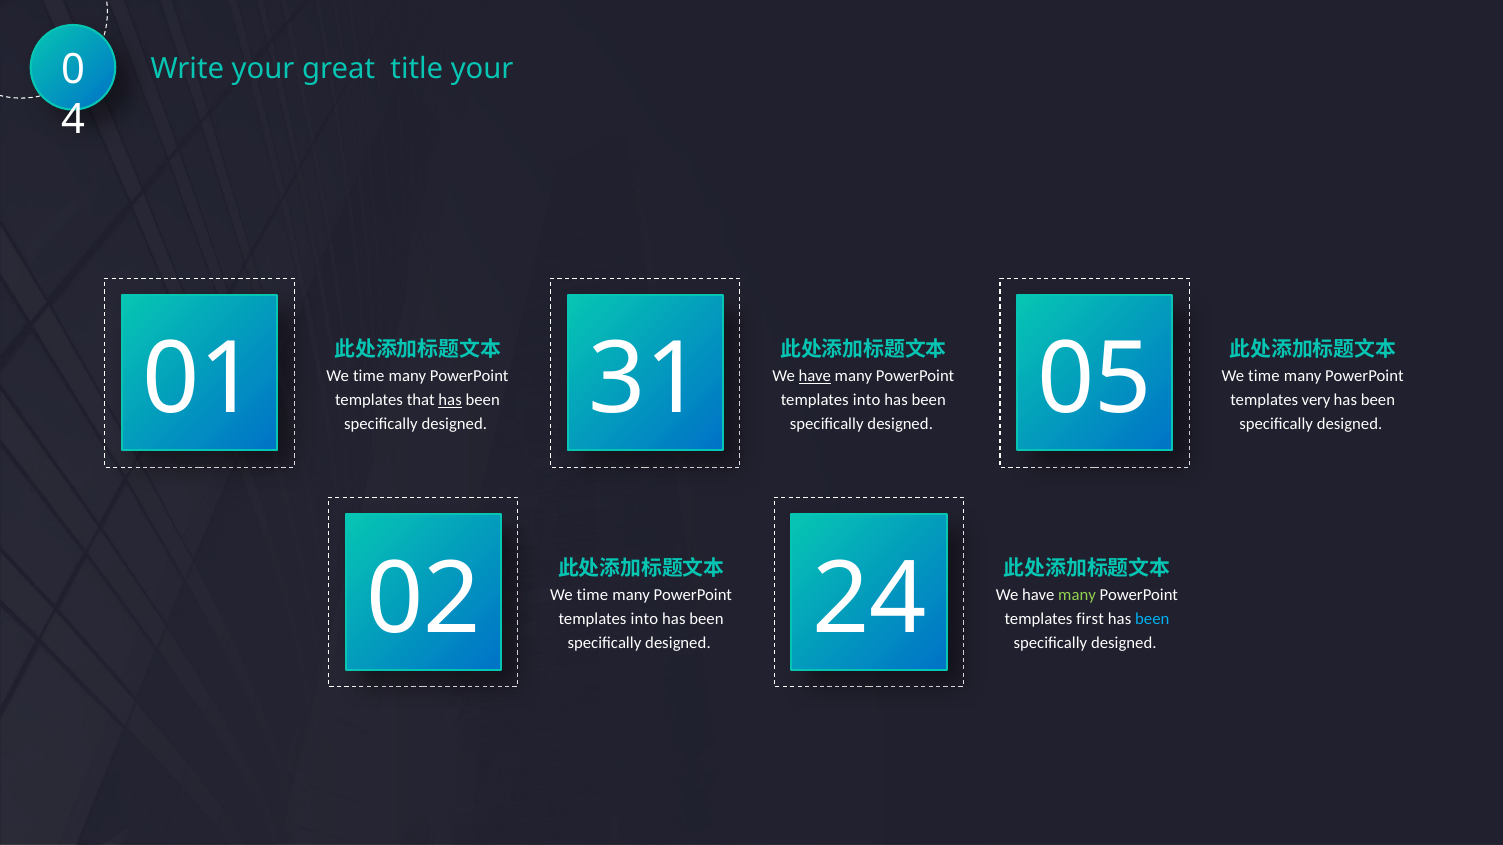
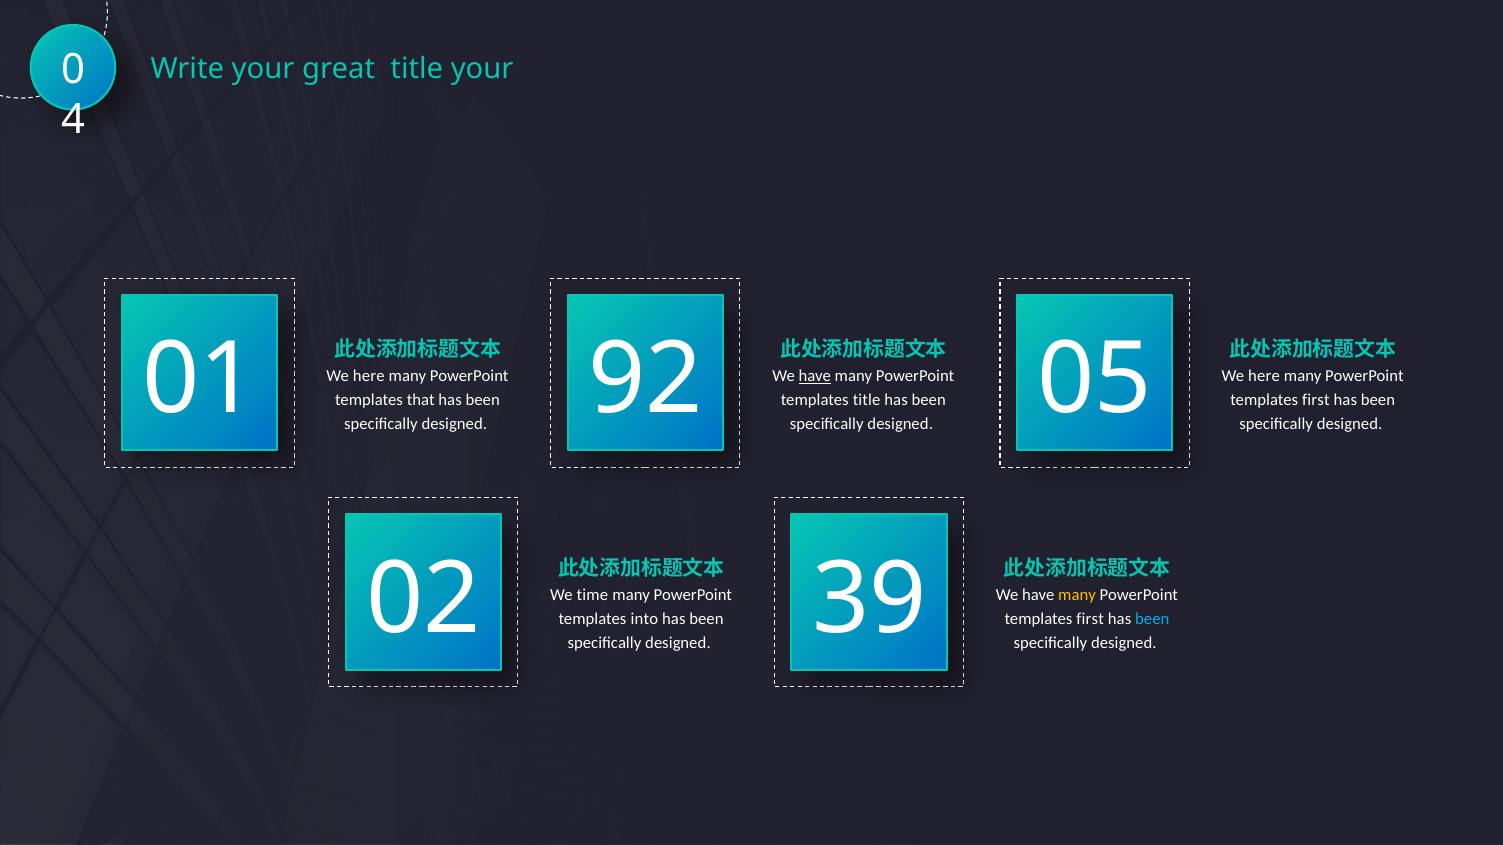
time at (369, 376): time -> here
time at (1264, 376): time -> here
has at (450, 400) underline: present -> none
into at (867, 400): into -> title
very at (1316, 400): very -> first
31: 31 -> 92
many at (1077, 595) colour: light green -> yellow
24: 24 -> 39
